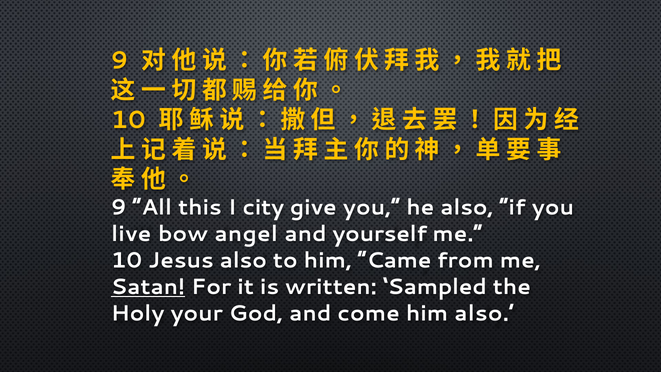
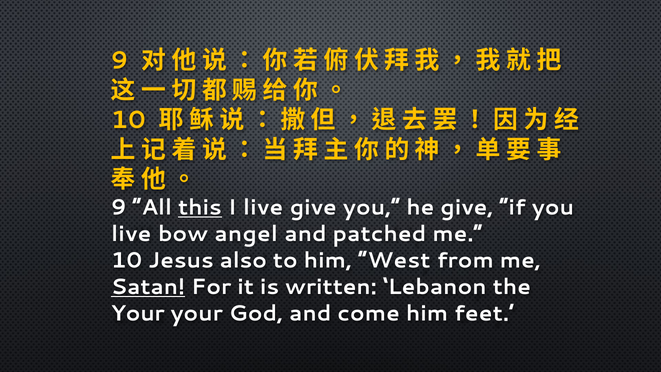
this underline: none -> present
I city: city -> live
he also: also -> give
yourself: yourself -> patched
Came: Came -> West
Sampled: Sampled -> Lebanon
Holy at (138, 313): Holy -> Your
him also: also -> feet
